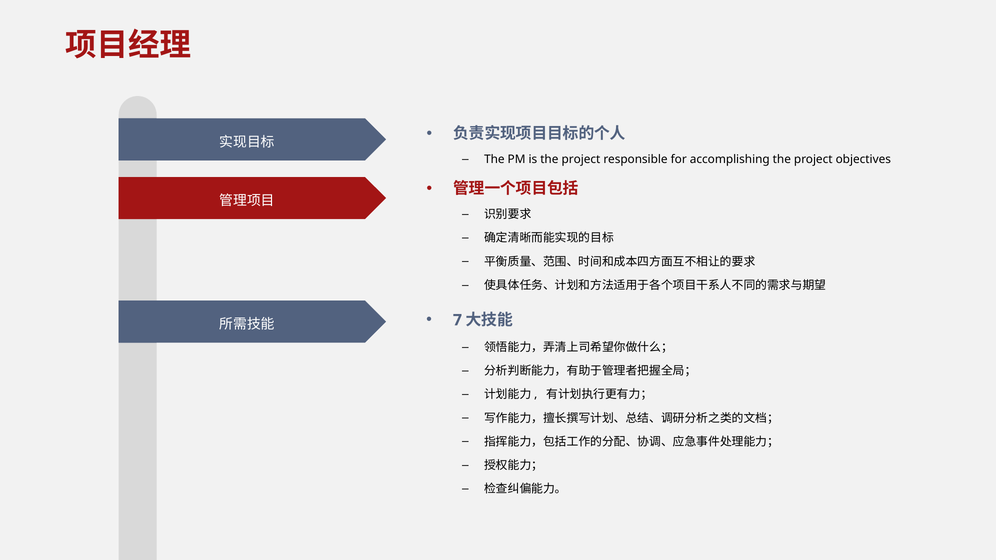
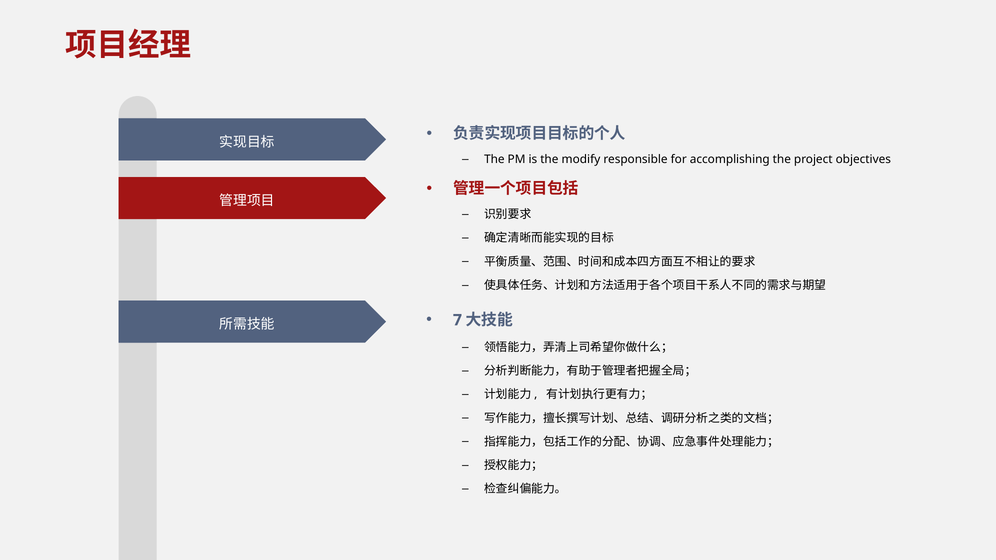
is the project: project -> modify
